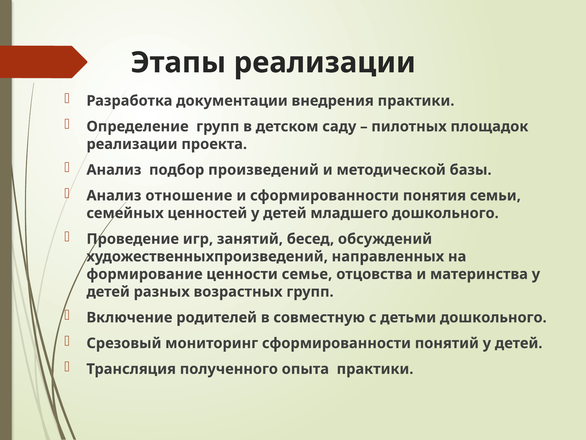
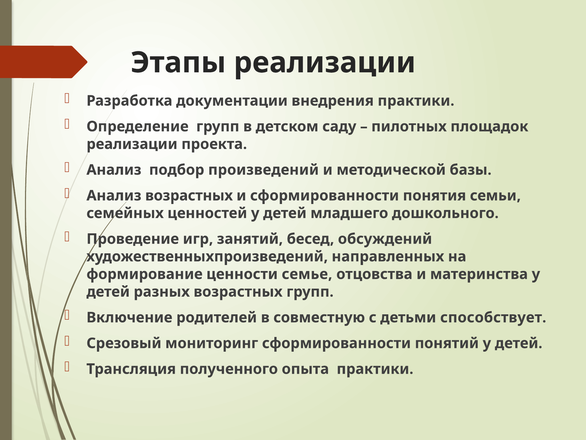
Анализ отношение: отношение -> возрастных
детьми дошкольного: дошкольного -> способствует
